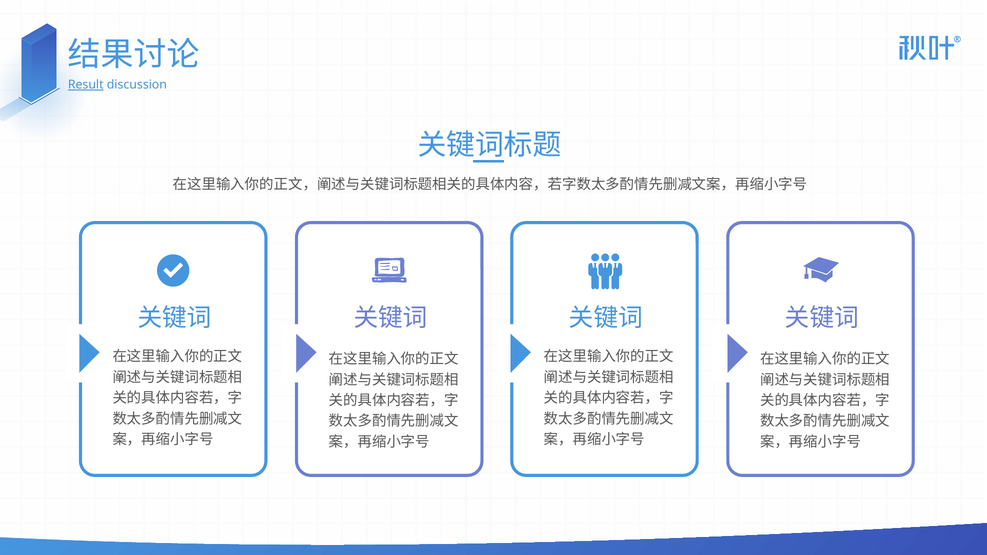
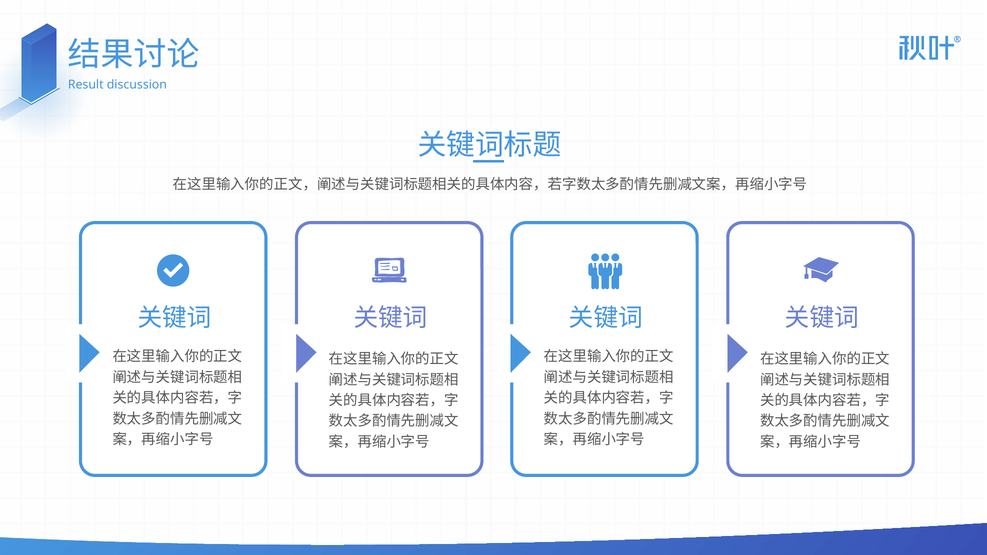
Result underline: present -> none
